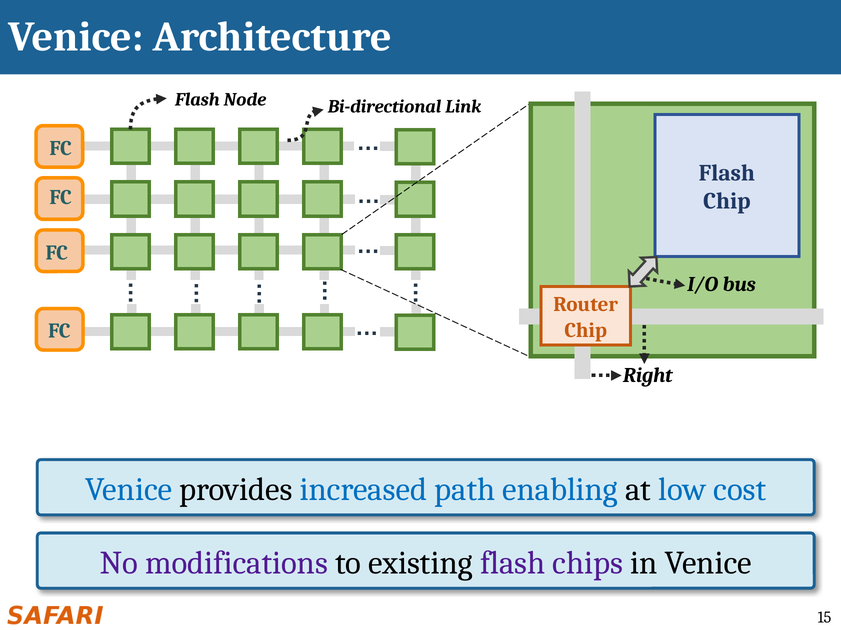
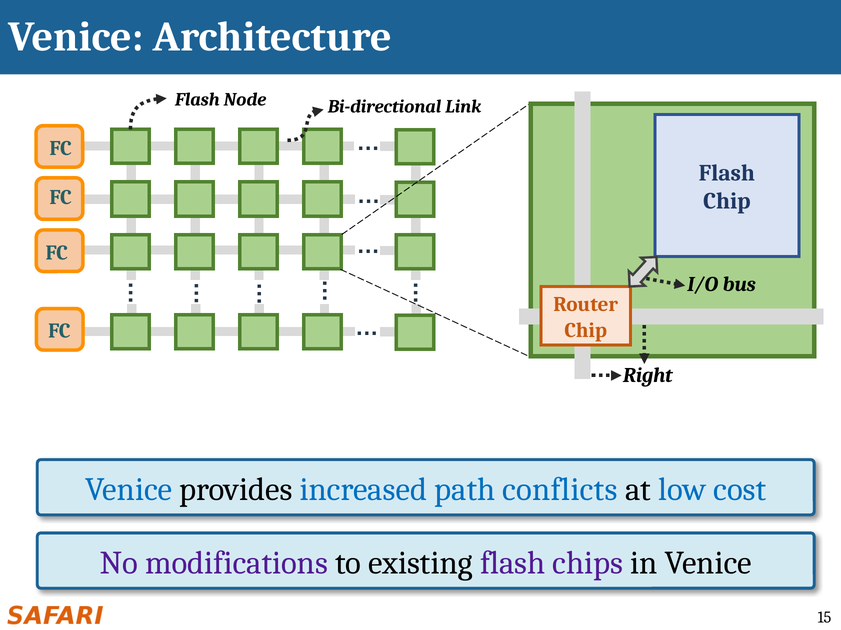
enabling: enabling -> conflicts
